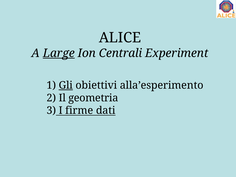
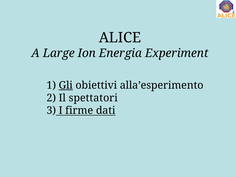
Large underline: present -> none
Centrali: Centrali -> Energia
geometria: geometria -> spettatori
